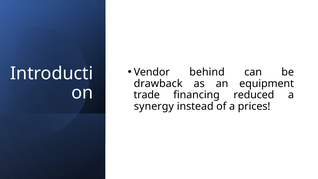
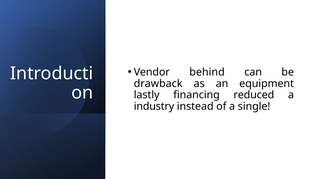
trade: trade -> lastly
synergy: synergy -> industry
prices: prices -> single
